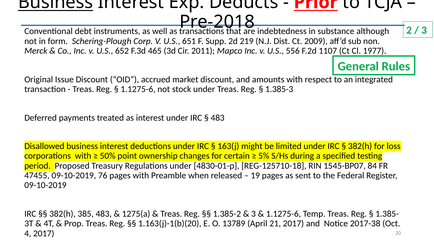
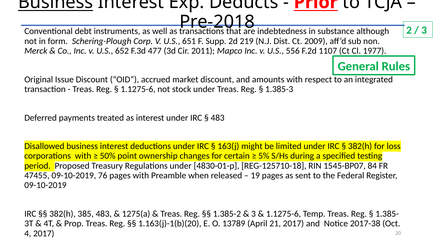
465: 465 -> 477
